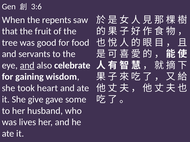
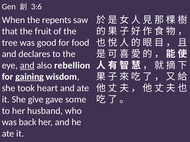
servants: servants -> declares
celebrate: celebrate -> rebellion
gaining underline: none -> present
lives: lives -> back
